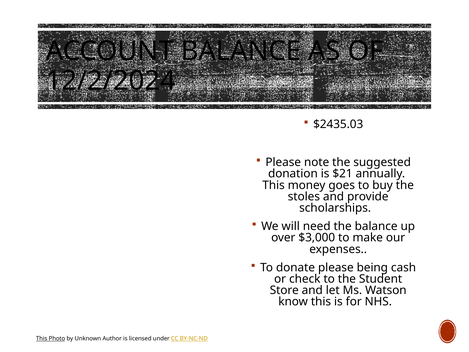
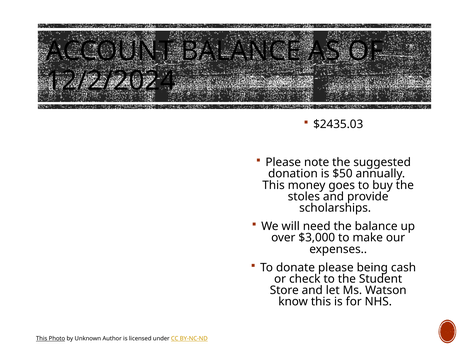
$21: $21 -> $50
